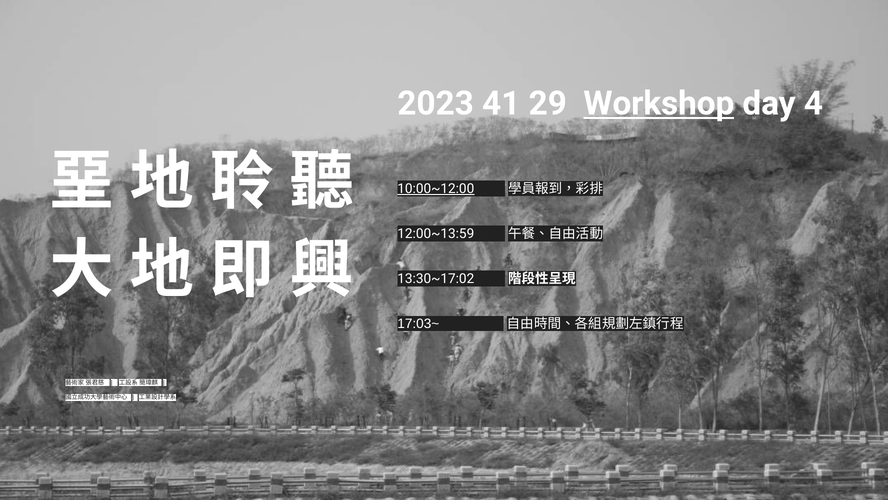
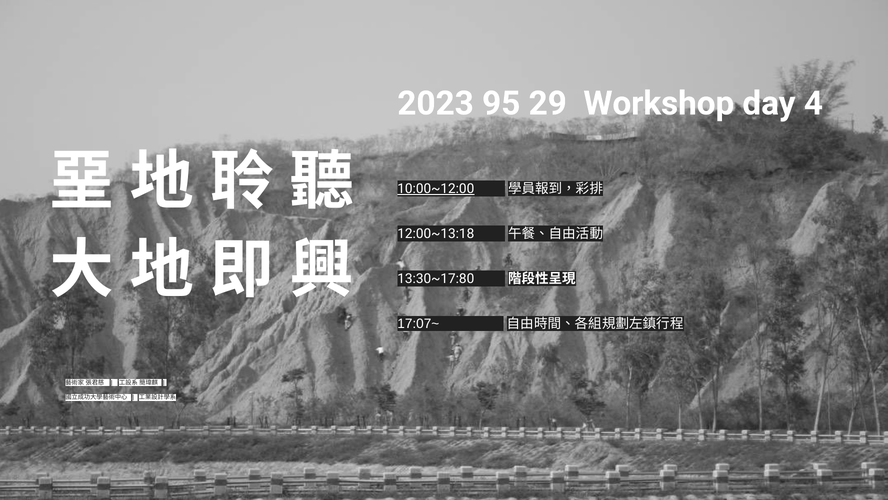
41: 41 -> 95
Workshop underline: present -> none
12:00~13:59: 12:00~13:59 -> 12:00~13:18
13:30~17:02: 13:30~17:02 -> 13:30~17:80
17:03~: 17:03~ -> 17:07~
